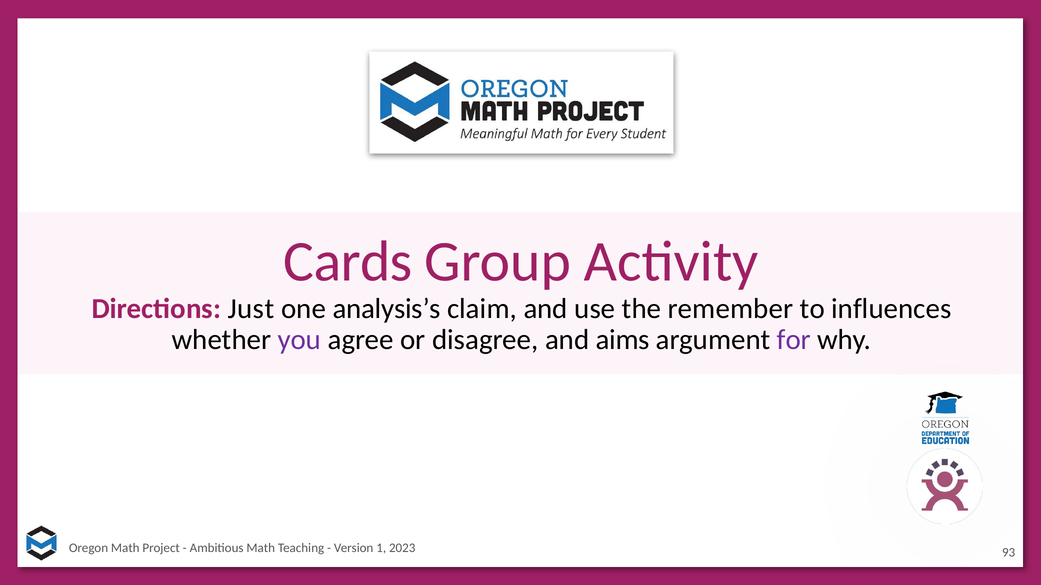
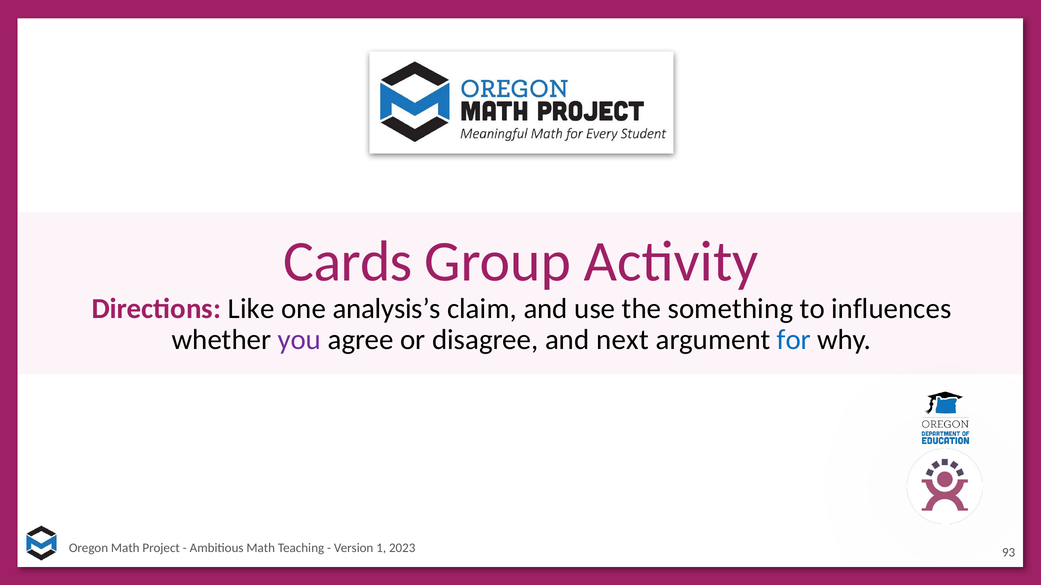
Just: Just -> Like
remember: remember -> something
aims: aims -> next
for colour: purple -> blue
